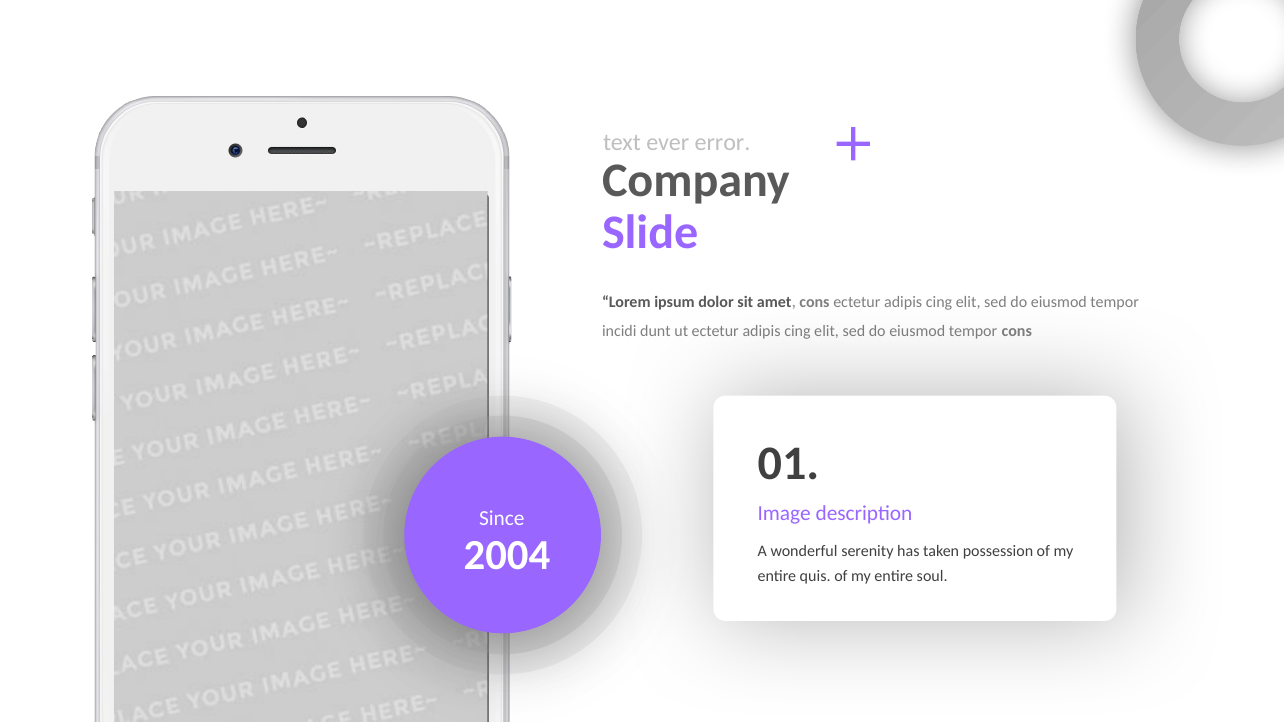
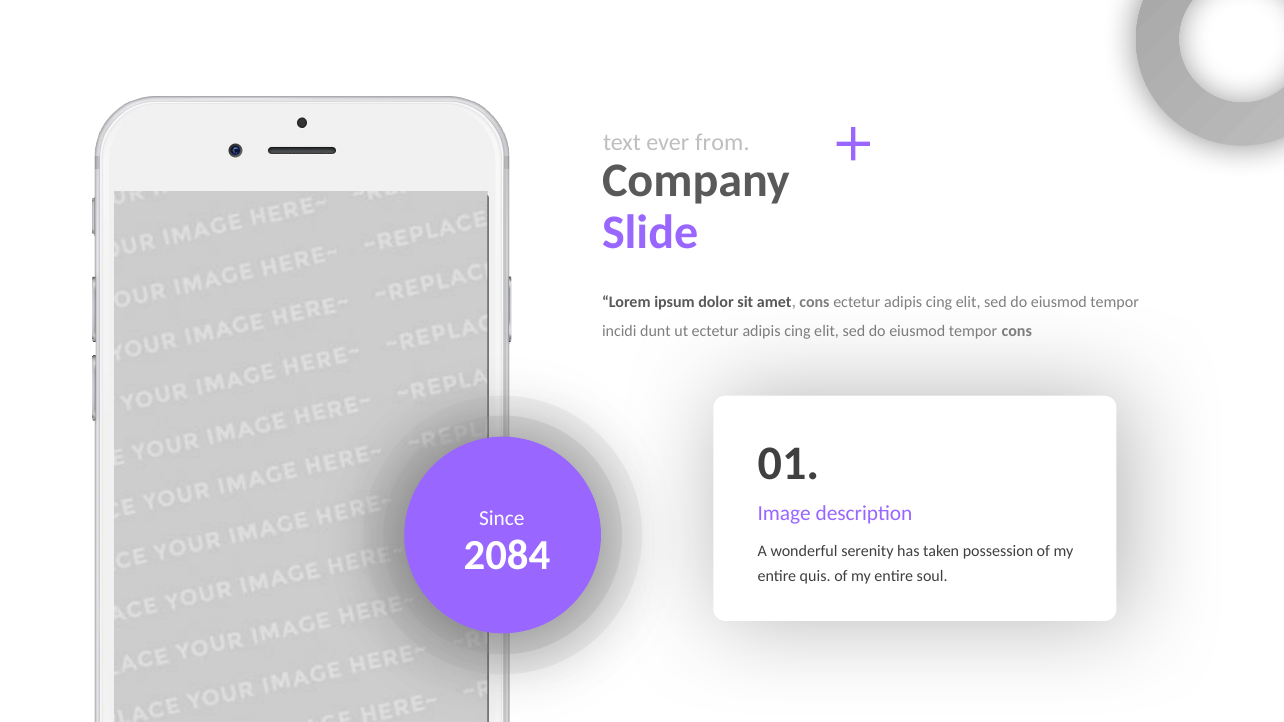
error: error -> from
2004: 2004 -> 2084
